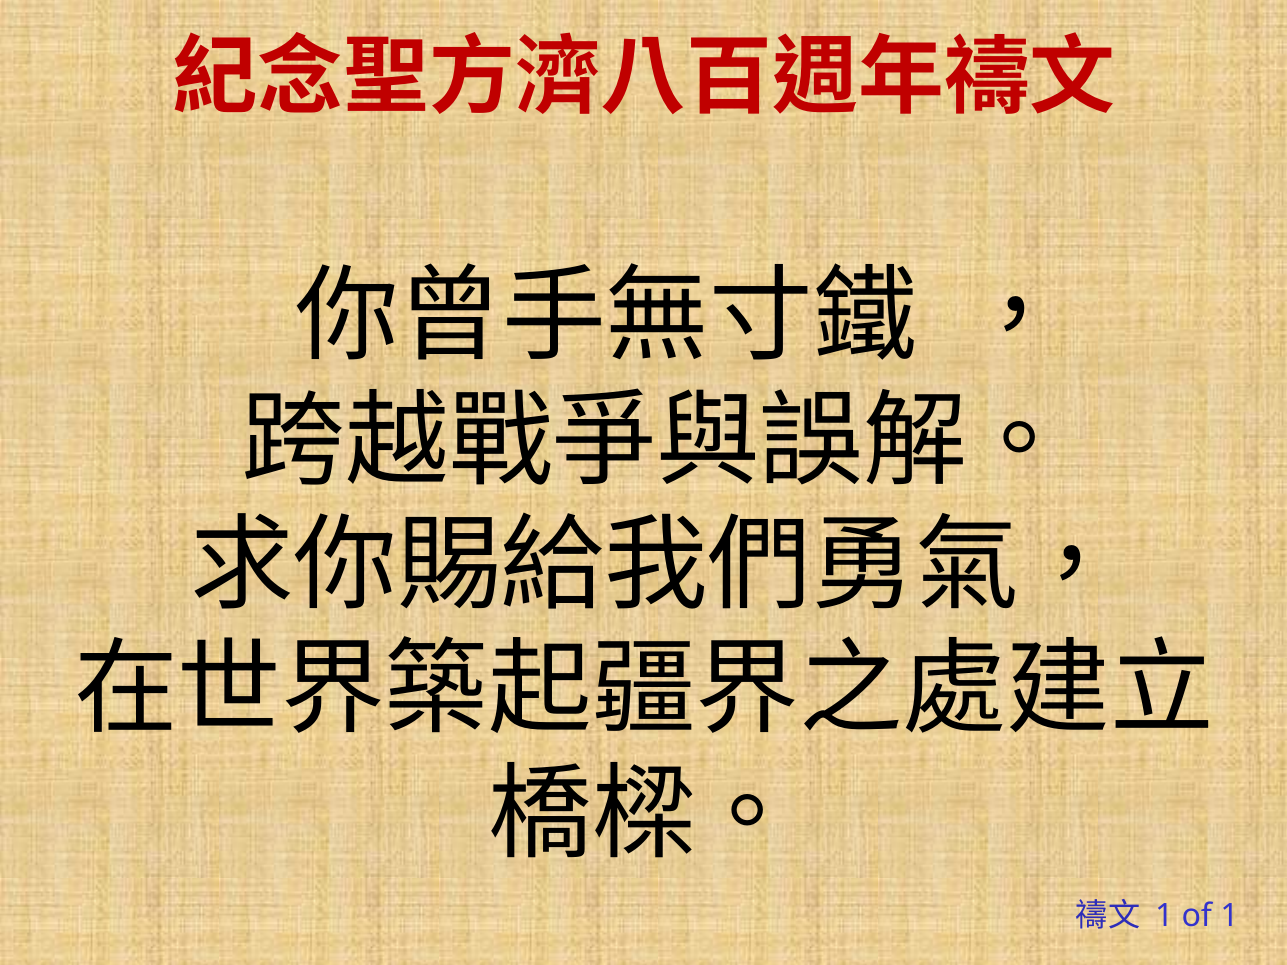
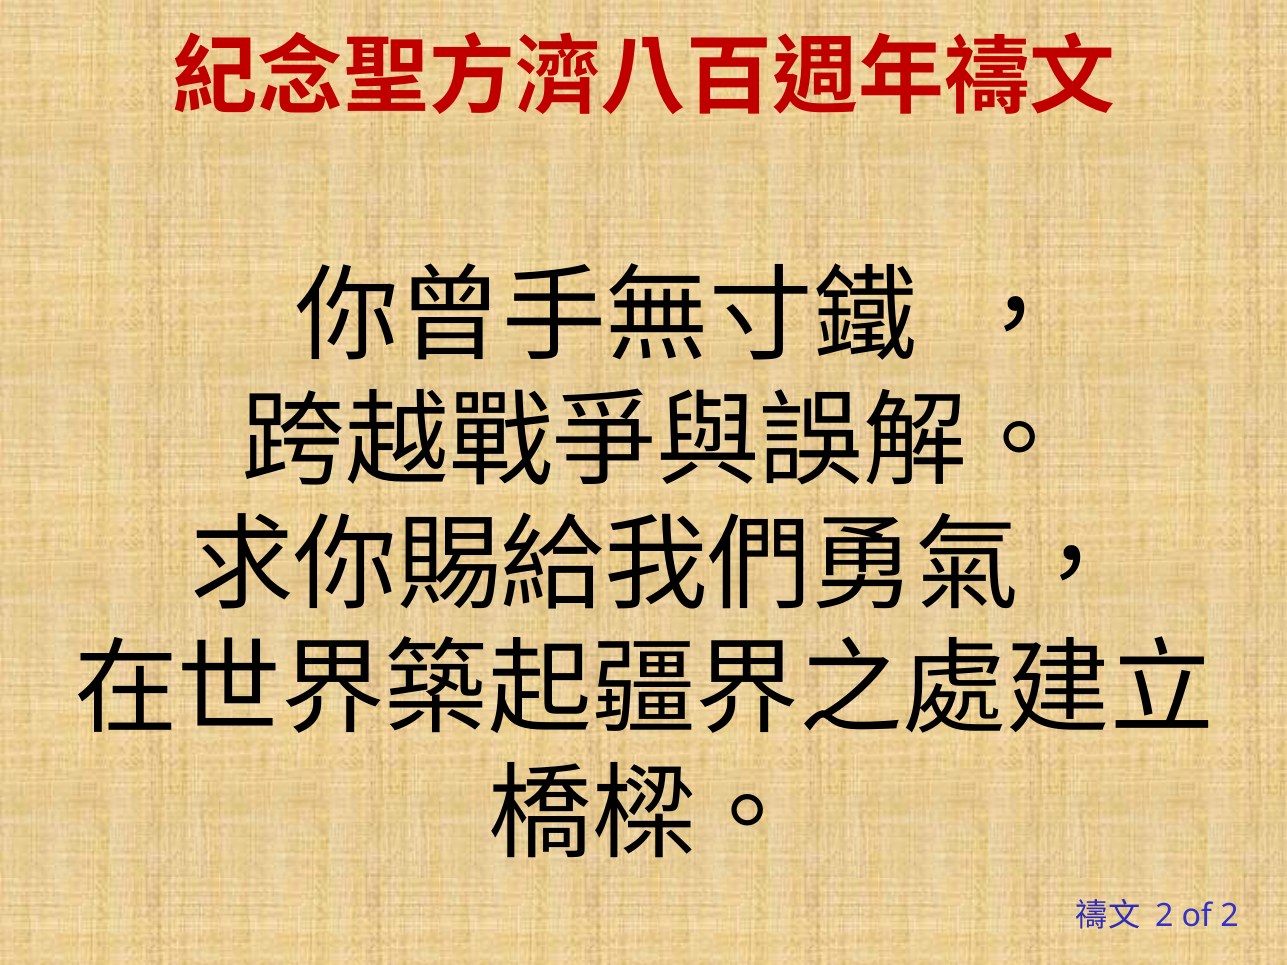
1 at (1164, 916): 1 -> 2
of 1: 1 -> 2
